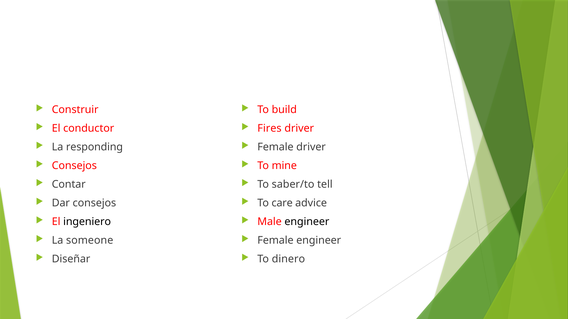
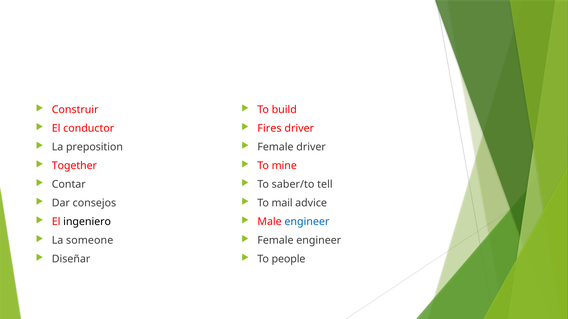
responding: responding -> preposition
Consejos at (74, 166): Consejos -> Together
care: care -> mail
engineer at (307, 222) colour: black -> blue
dinero: dinero -> people
